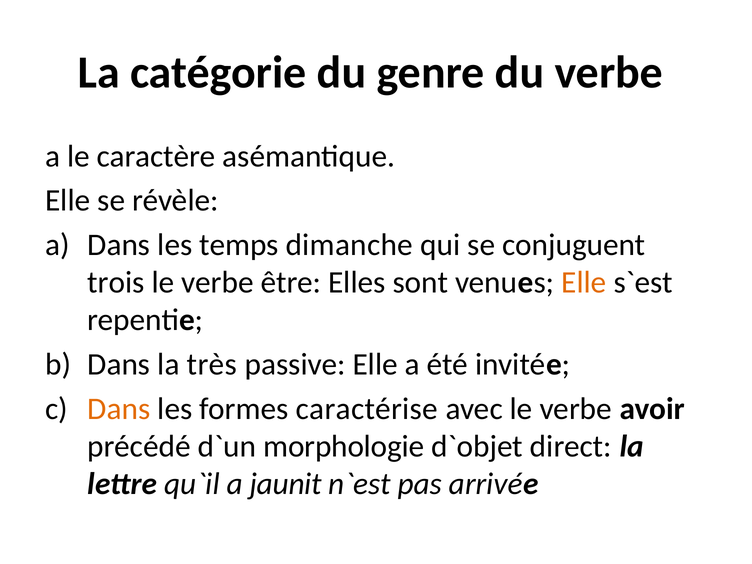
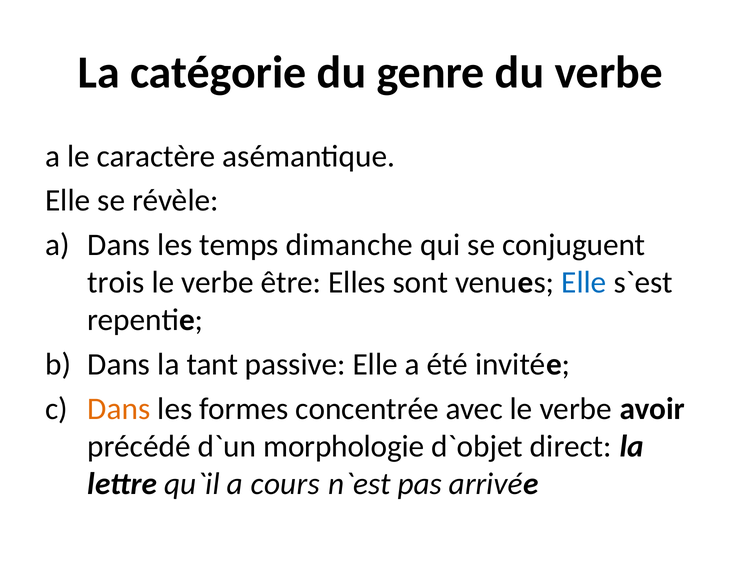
Elle at (584, 283) colour: orange -> blue
très: très -> tant
caractérise: caractérise -> concentrée
jaunit: jaunit -> cours
